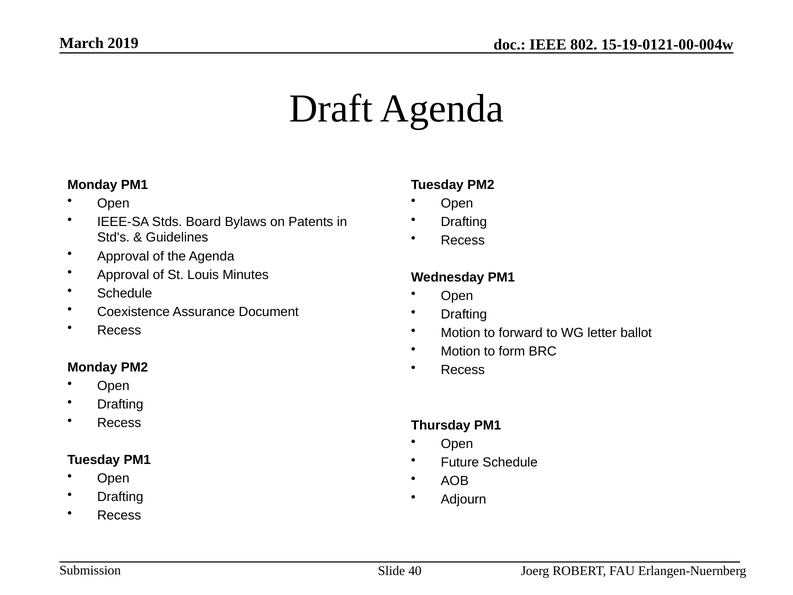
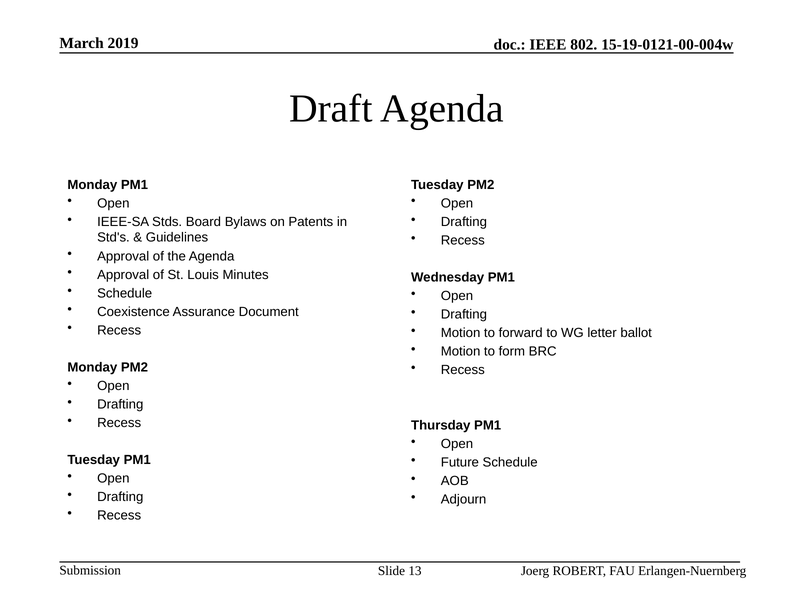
40: 40 -> 13
